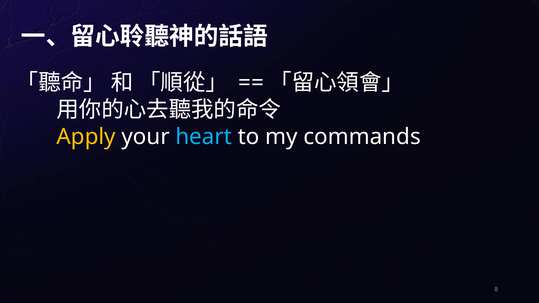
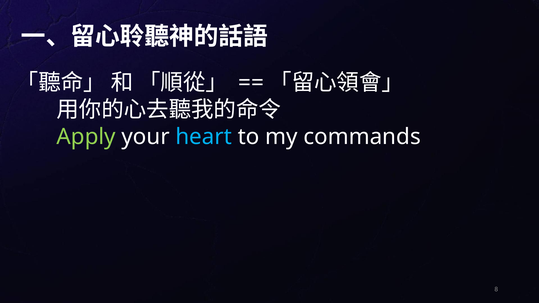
Apply colour: yellow -> light green
